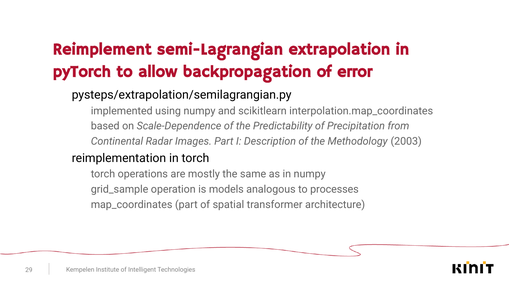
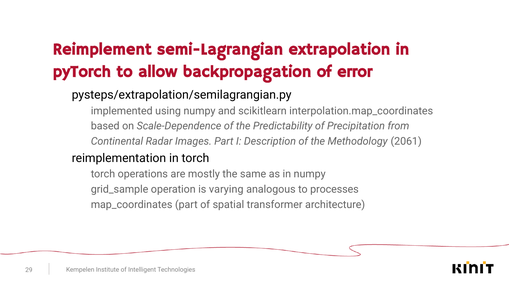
2003: 2003 -> 2061
models: models -> varying
